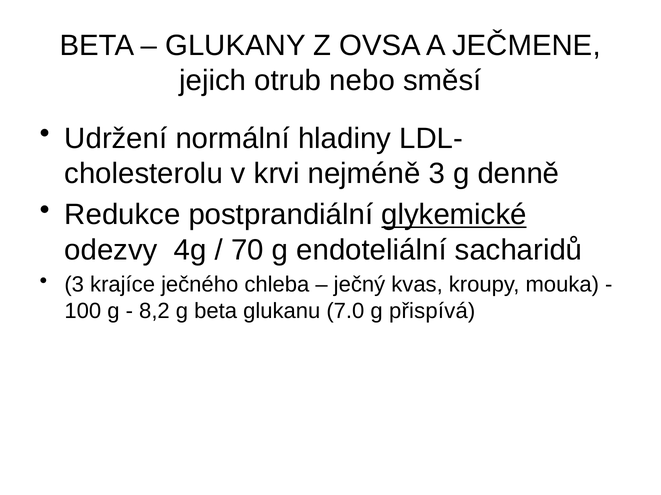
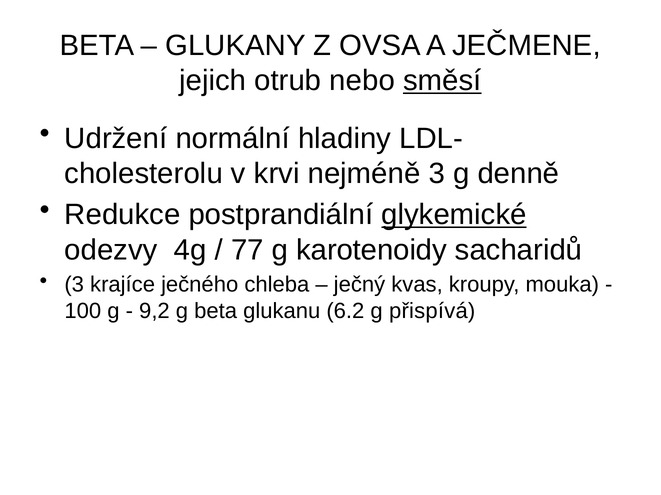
směsí underline: none -> present
70: 70 -> 77
endoteliální: endoteliální -> karotenoidy
8,2: 8,2 -> 9,2
7.0: 7.0 -> 6.2
